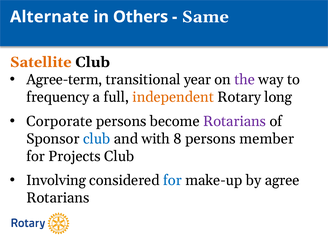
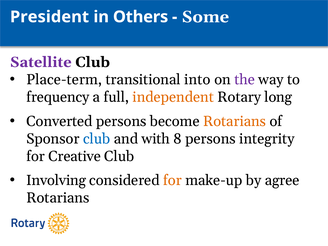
Alternate: Alternate -> President
Same: Same -> Some
Satellite colour: orange -> purple
Agree-term: Agree-term -> Place-term
year: year -> into
Corporate: Corporate -> Converted
Rotarians at (235, 121) colour: purple -> orange
member: member -> integrity
Projects: Projects -> Creative
for at (172, 180) colour: blue -> orange
